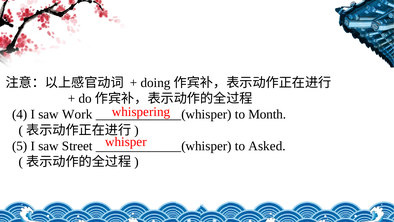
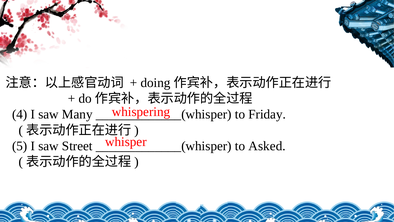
Work: Work -> Many
Month: Month -> Friday
